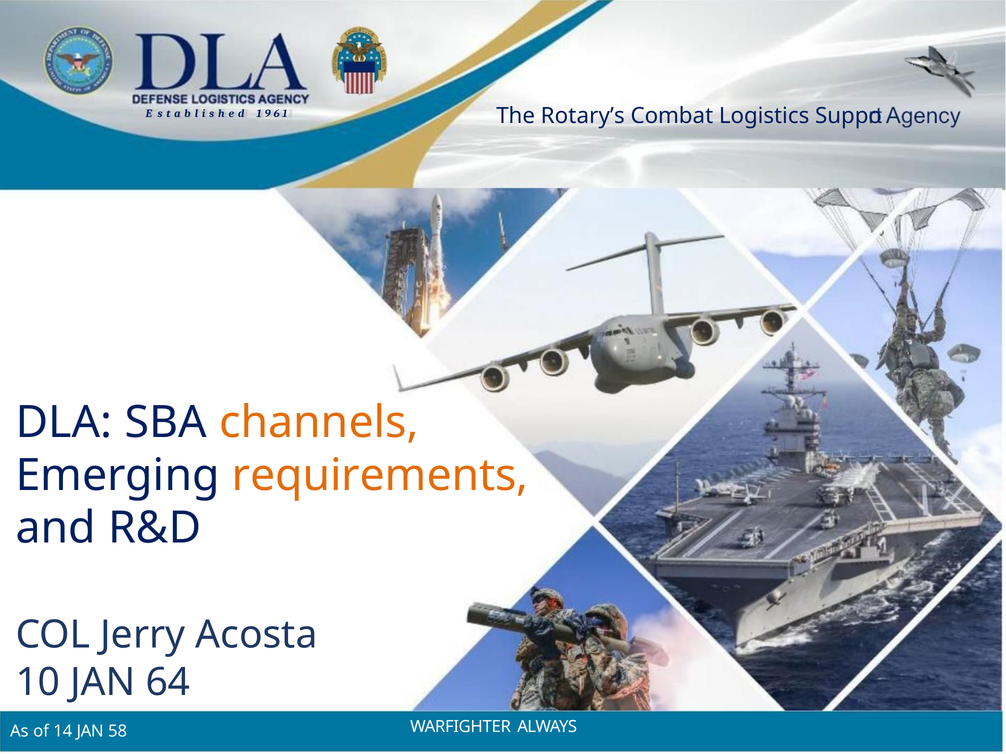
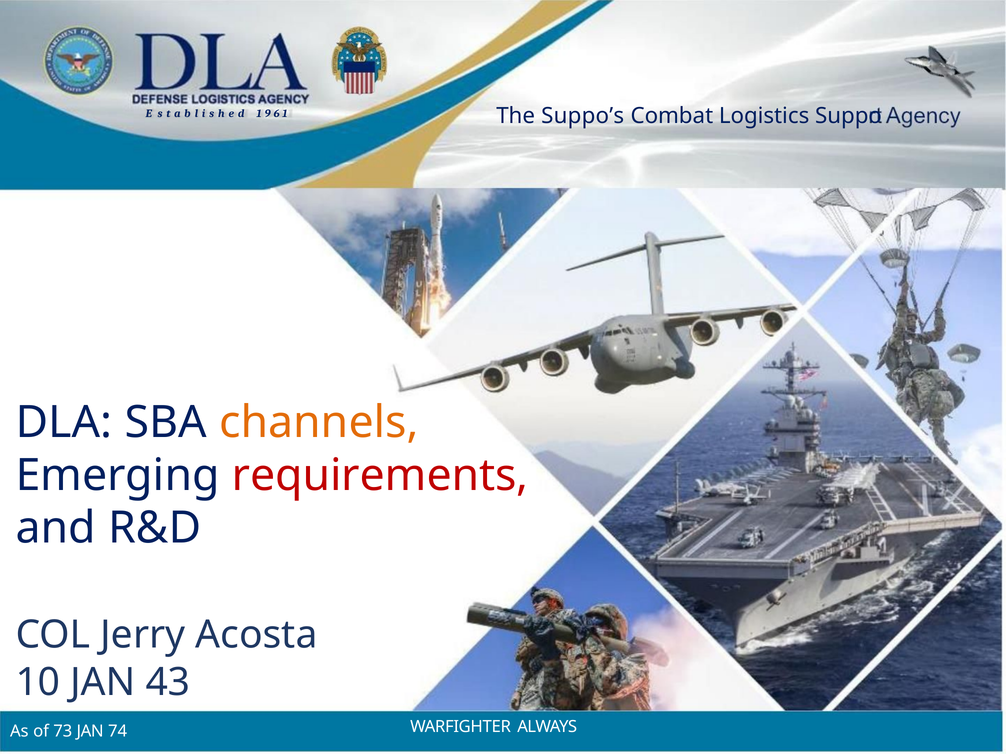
Rotary’s: Rotary’s -> Suppo’s
requirements colour: orange -> red
64: 64 -> 43
14: 14 -> 73
58: 58 -> 74
